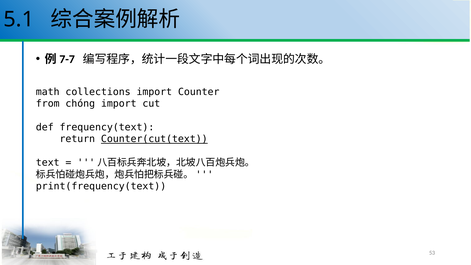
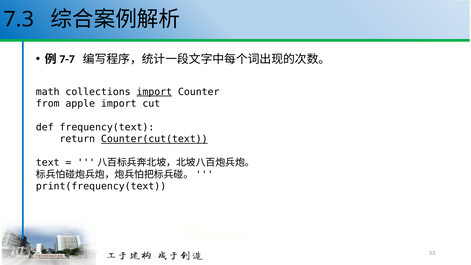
5.1: 5.1 -> 7.3
import at (154, 92) underline: none -> present
chóng: chóng -> apple
